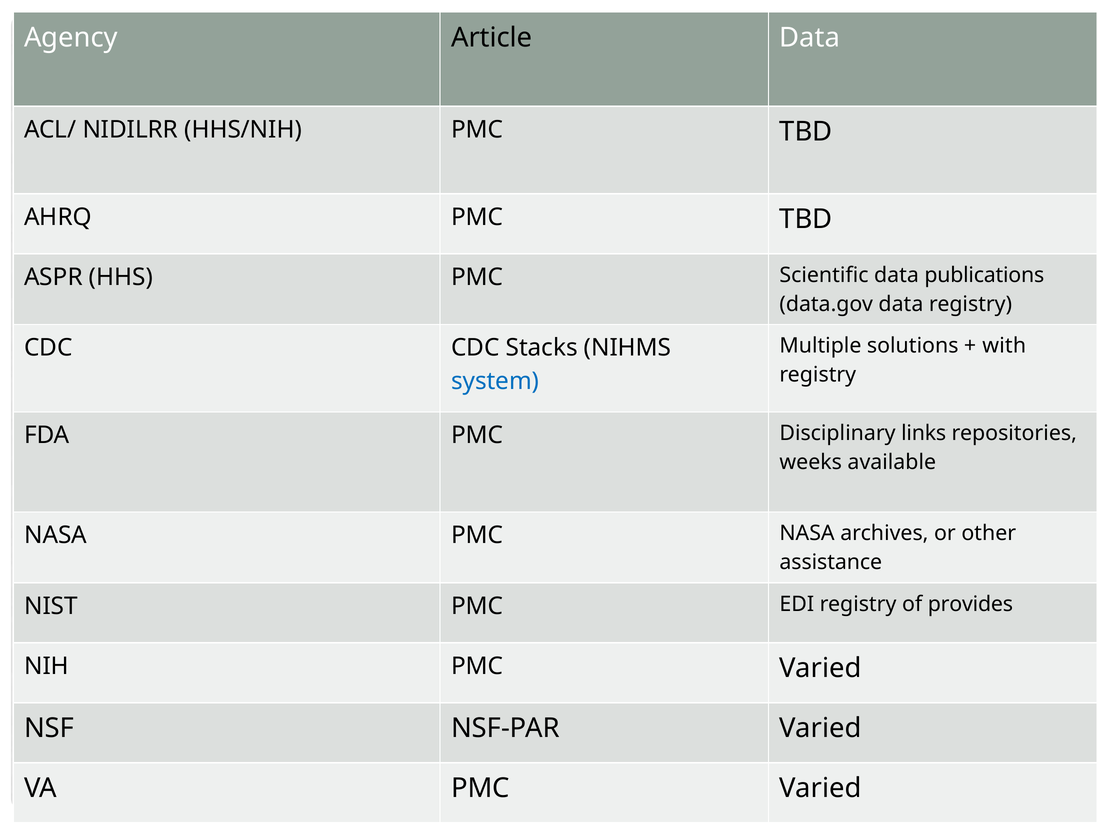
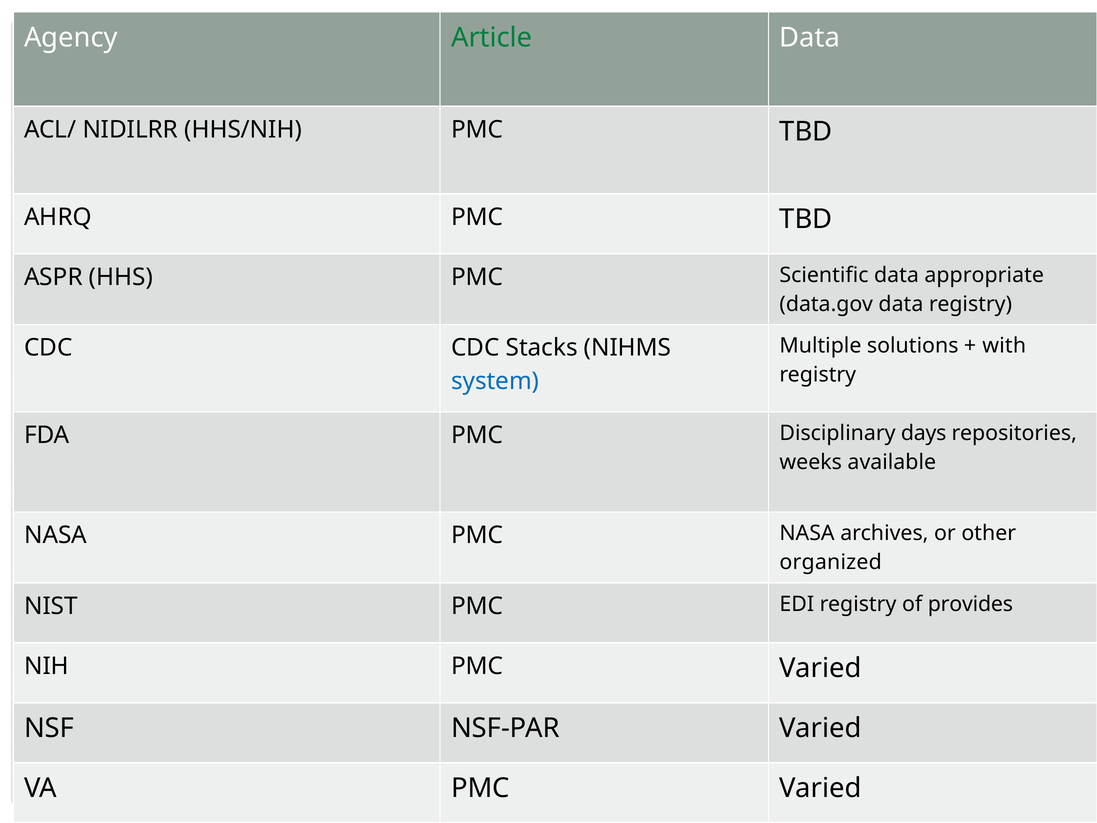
Article colour: black -> green
publications: publications -> appropriate
links: links -> days
assistance: assistance -> organized
